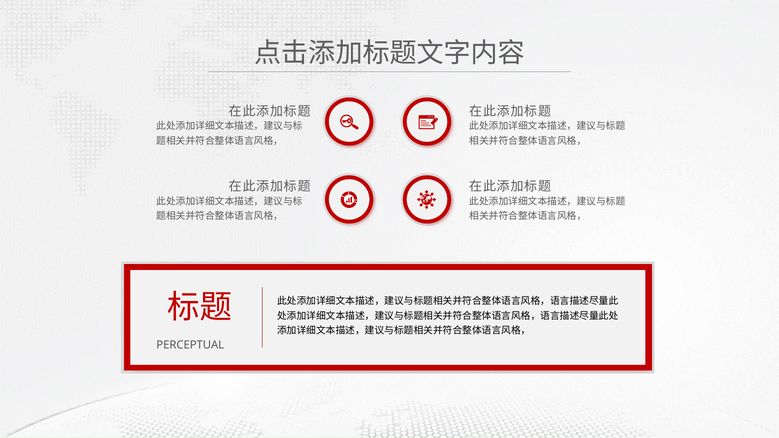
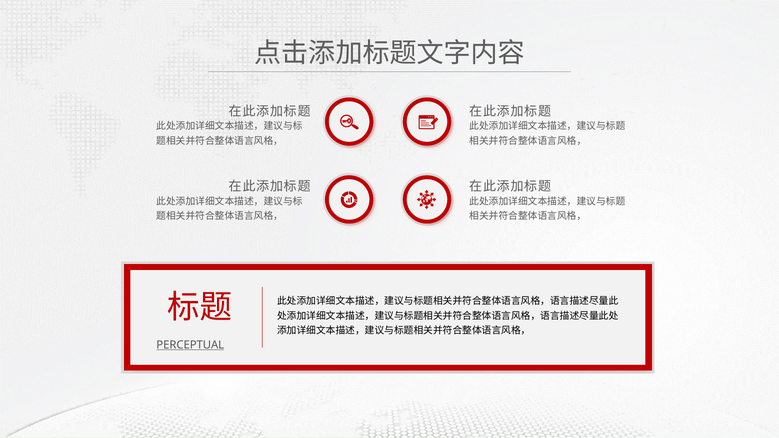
PERCEPTUAL underline: none -> present
